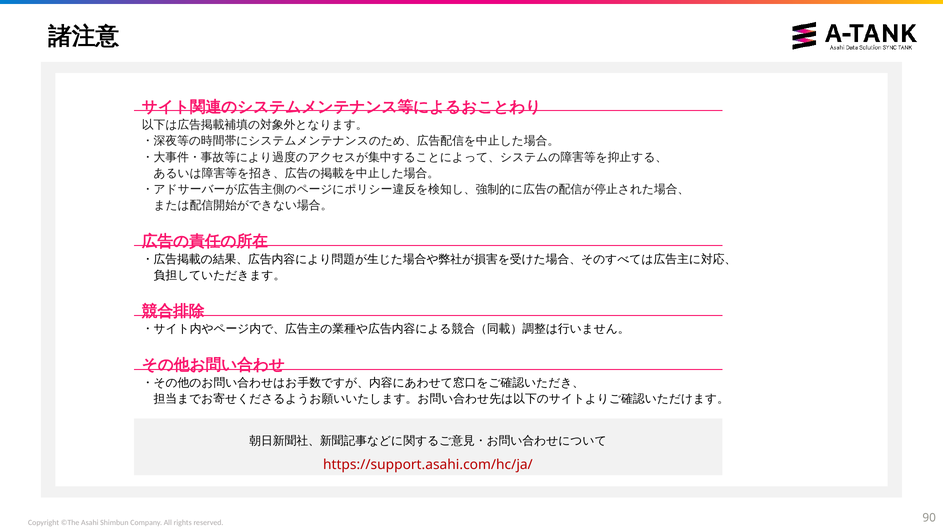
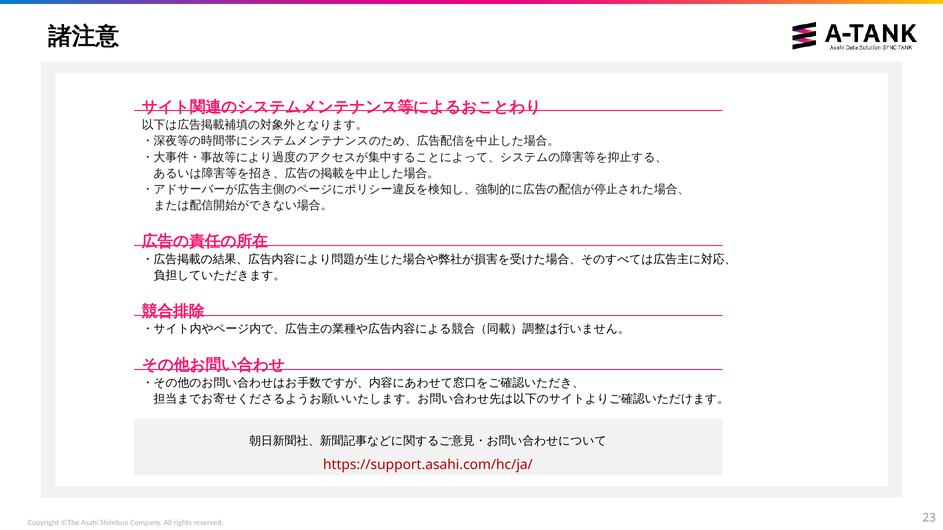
90: 90 -> 23
